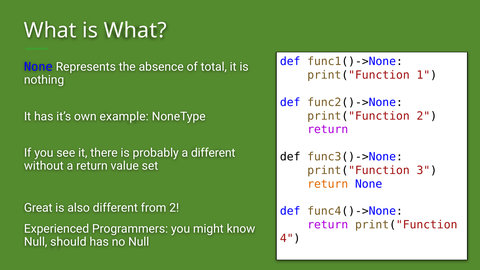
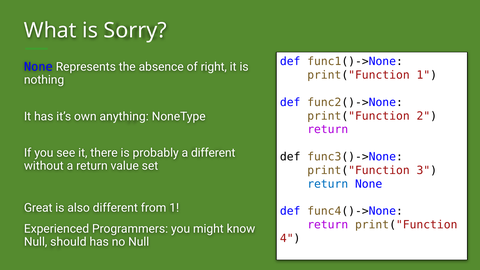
is What: What -> Sorry
total: total -> right
example: example -> anything
return at (328, 184) colour: orange -> blue
from 2: 2 -> 1
